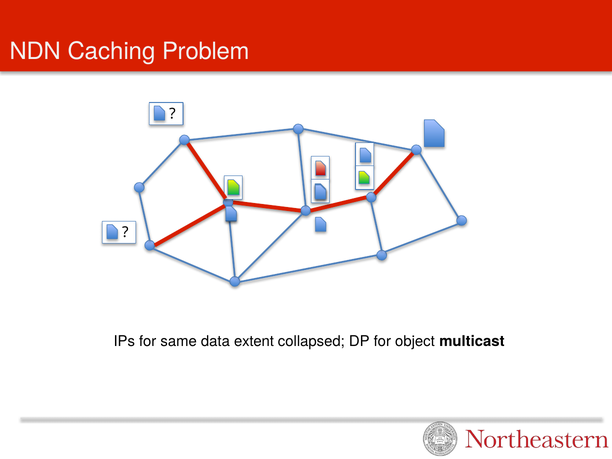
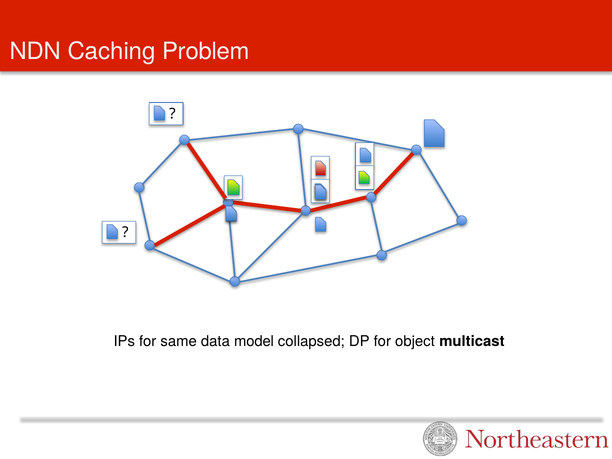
extent: extent -> model
